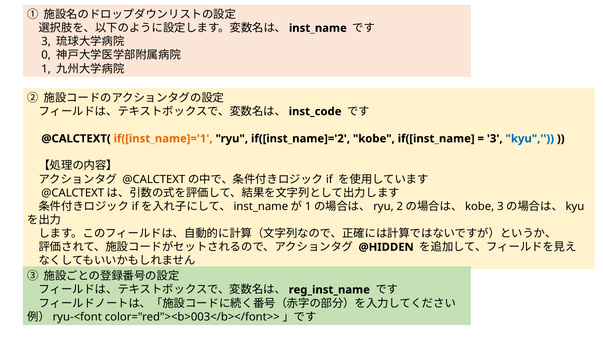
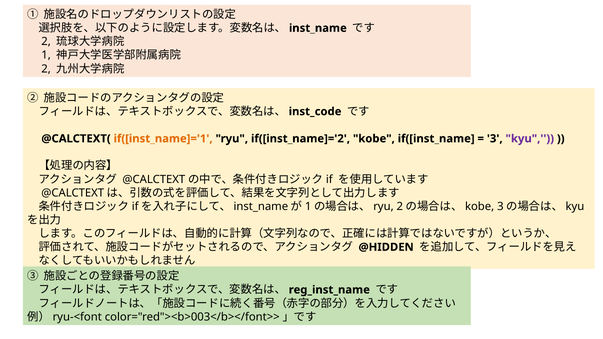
3 at (46, 42): 3 -> 2
0: 0 -> 1
1 at (46, 69): 1 -> 2
kyu colour: blue -> purple
